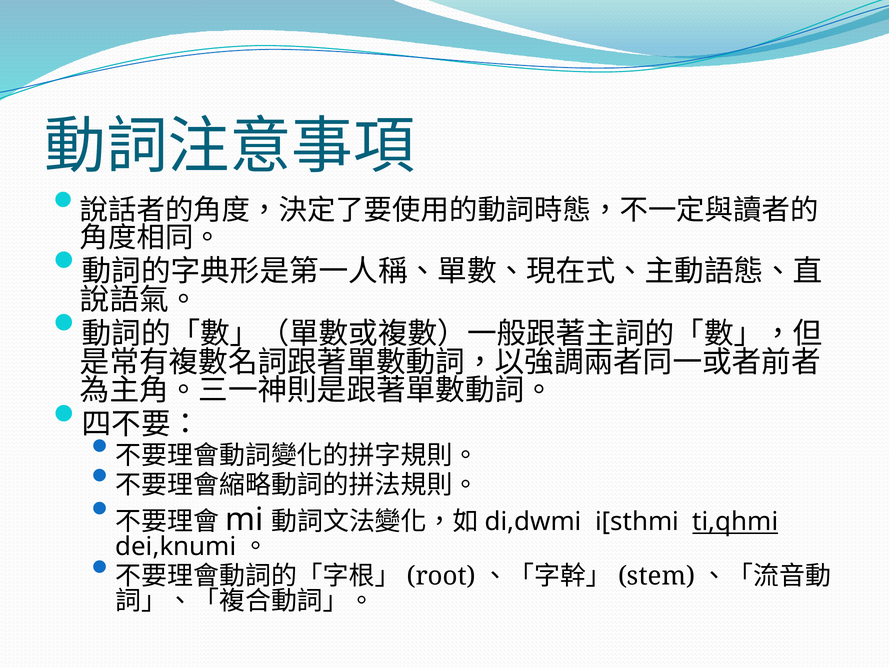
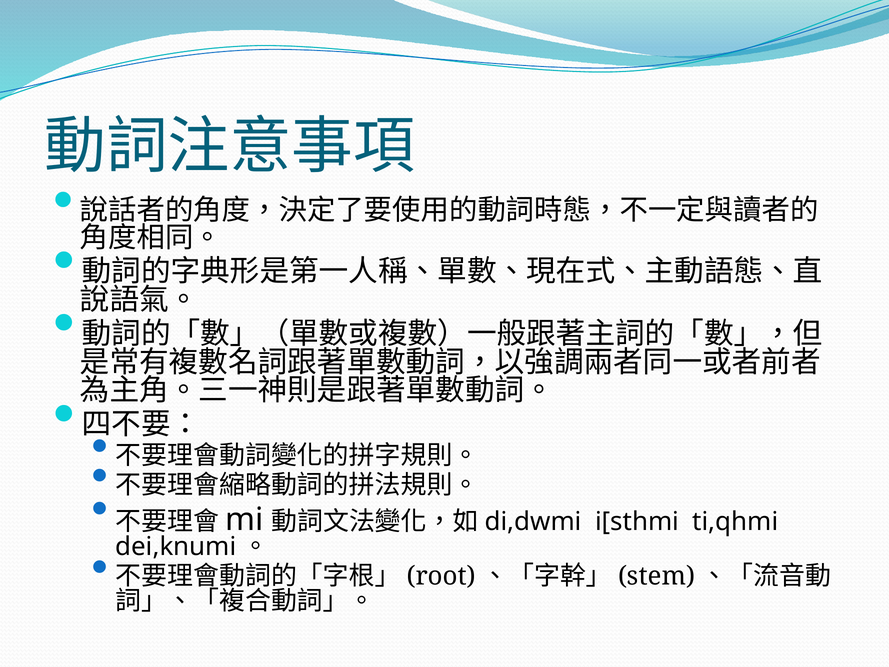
ti,qhmi underline: present -> none
